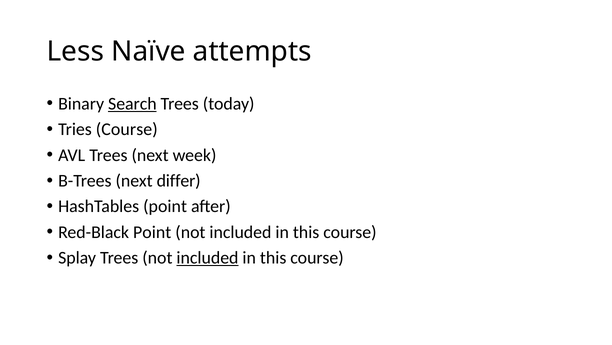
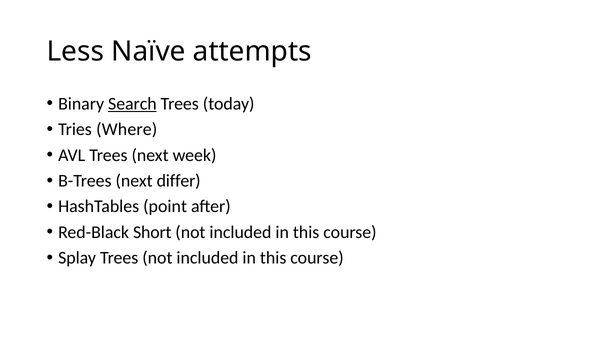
Tries Course: Course -> Where
Red-Black Point: Point -> Short
included at (207, 257) underline: present -> none
